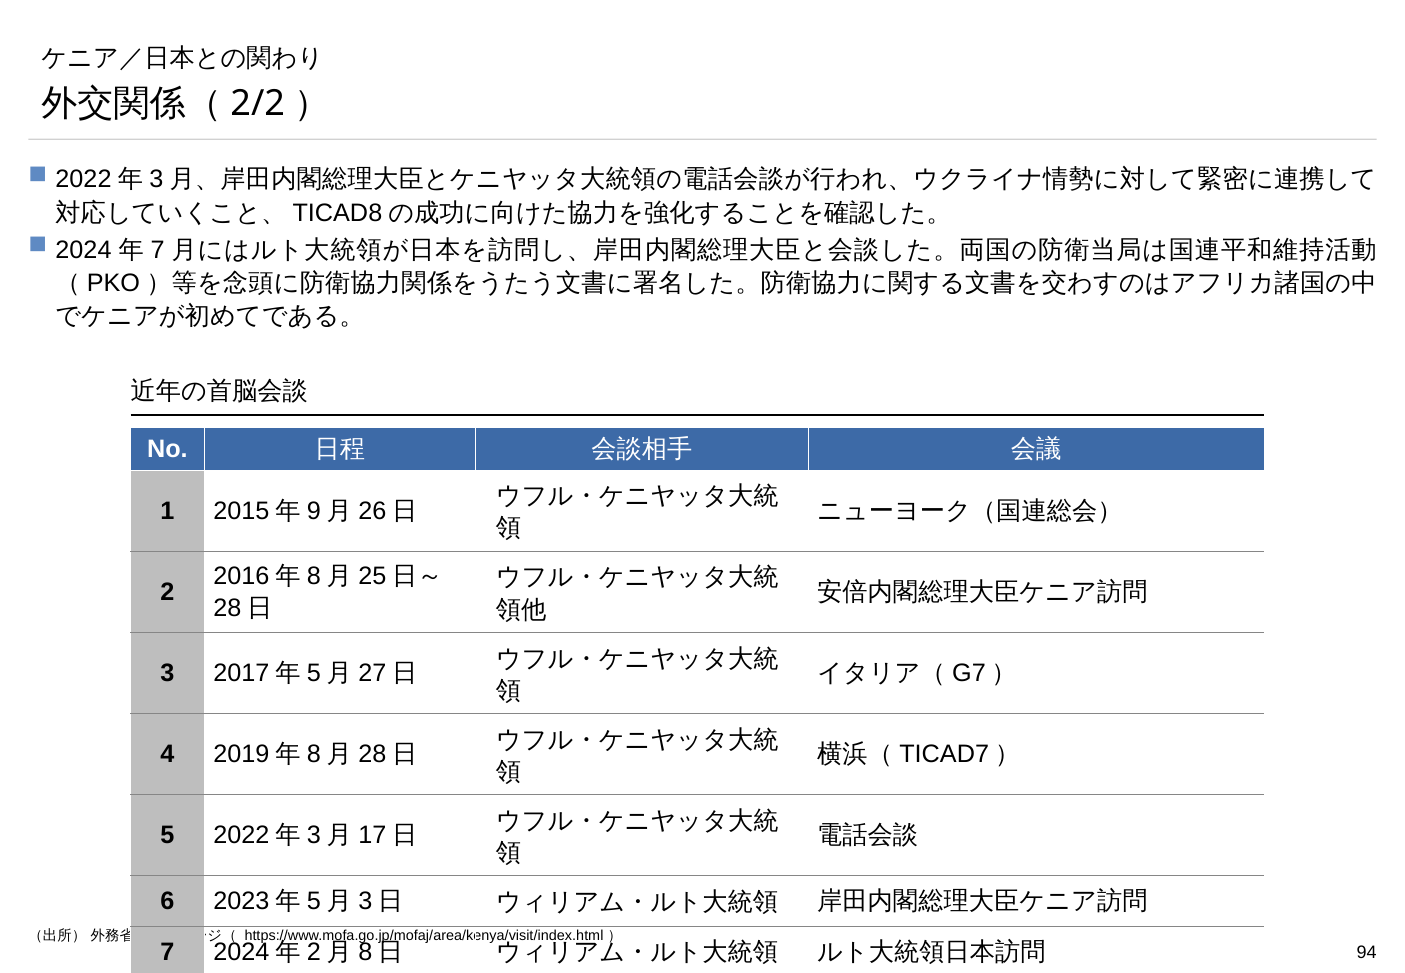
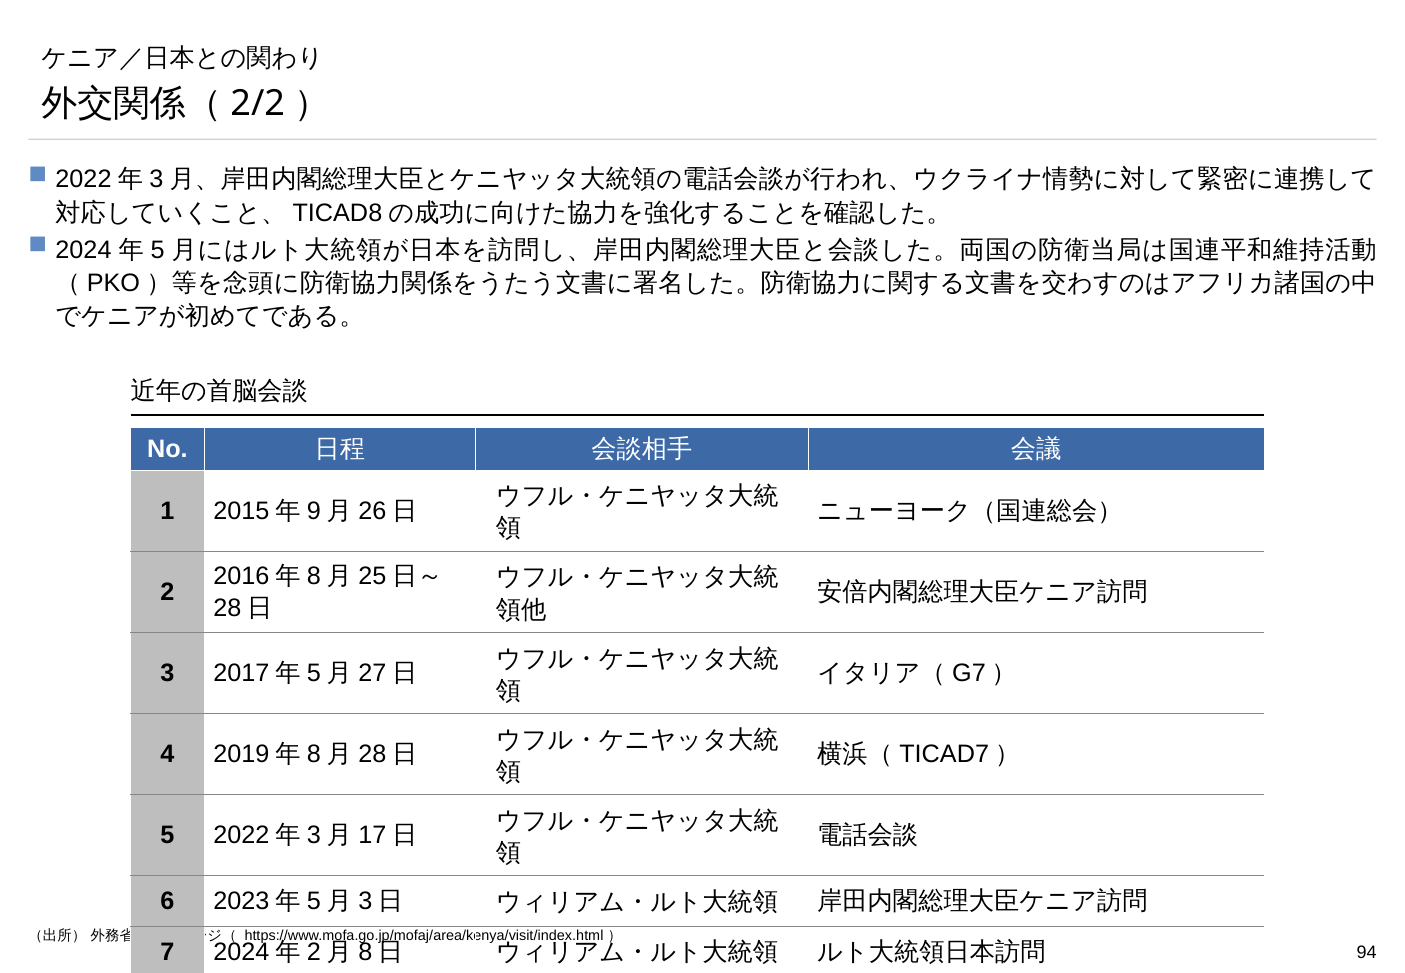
7 at (158, 250): 7 -> 5
